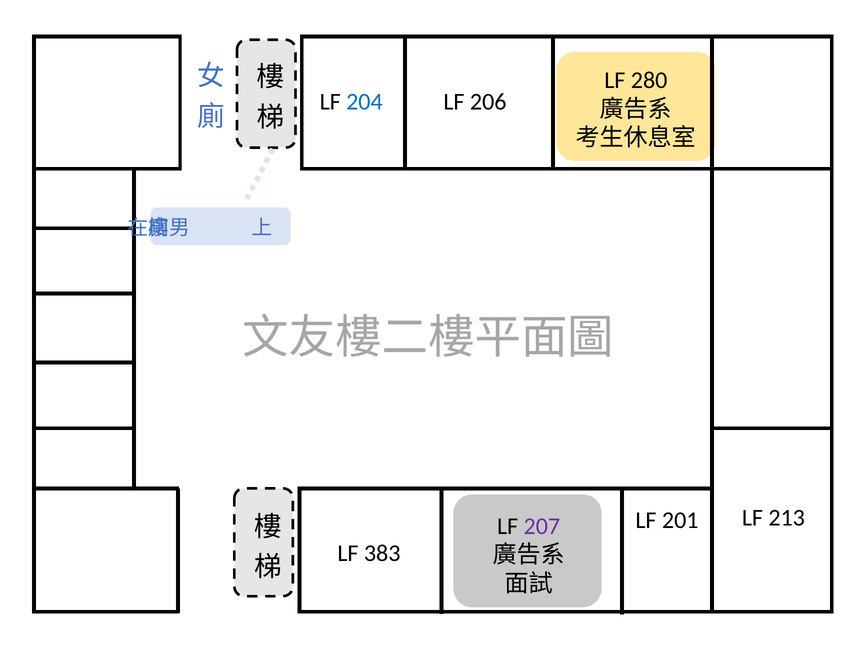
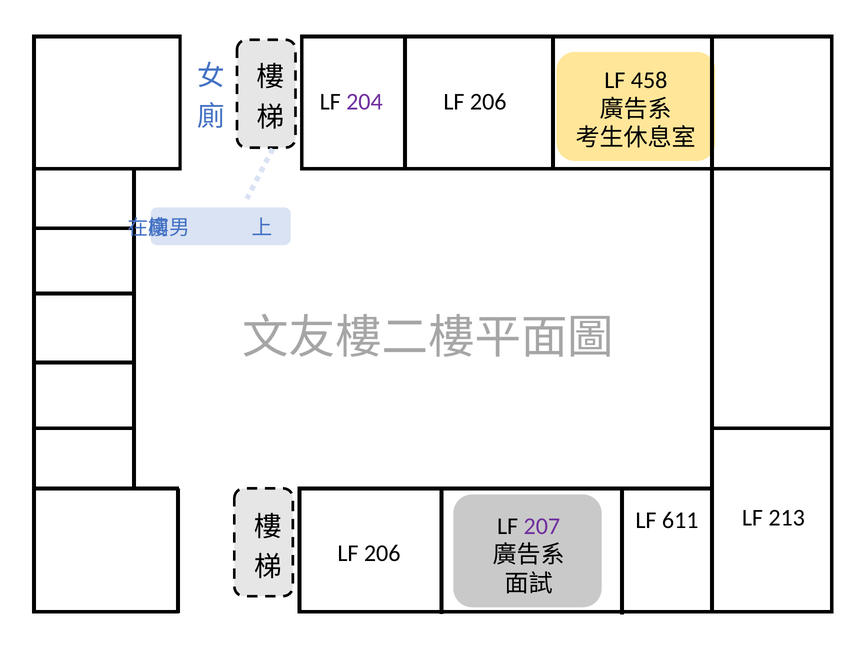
280: 280 -> 458
204 colour: blue -> purple
201: 201 -> 611
383 at (382, 554): 383 -> 206
